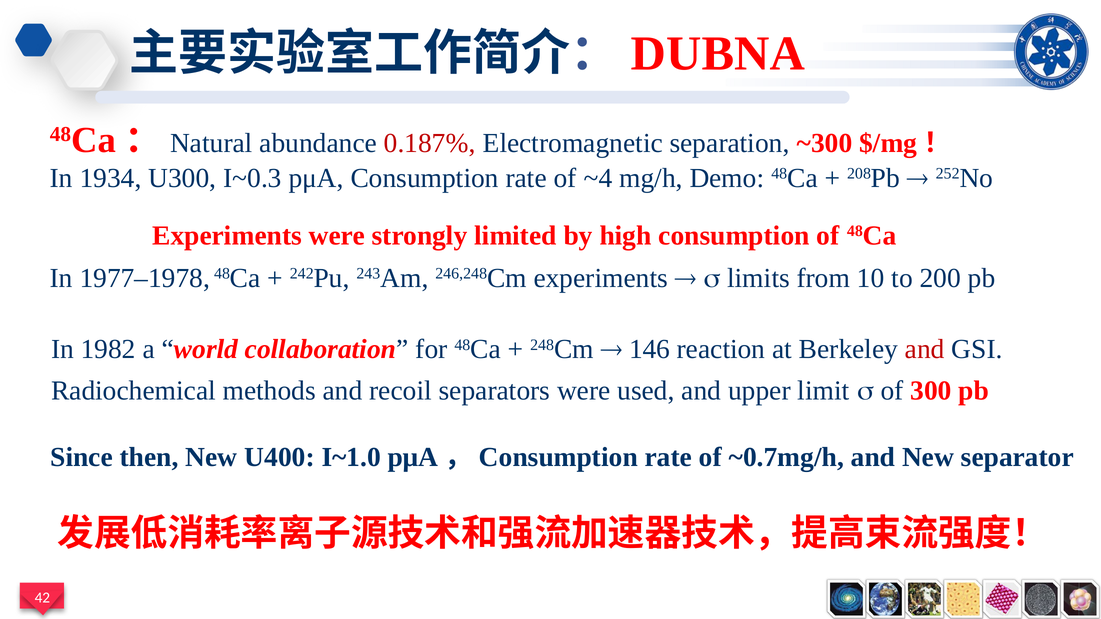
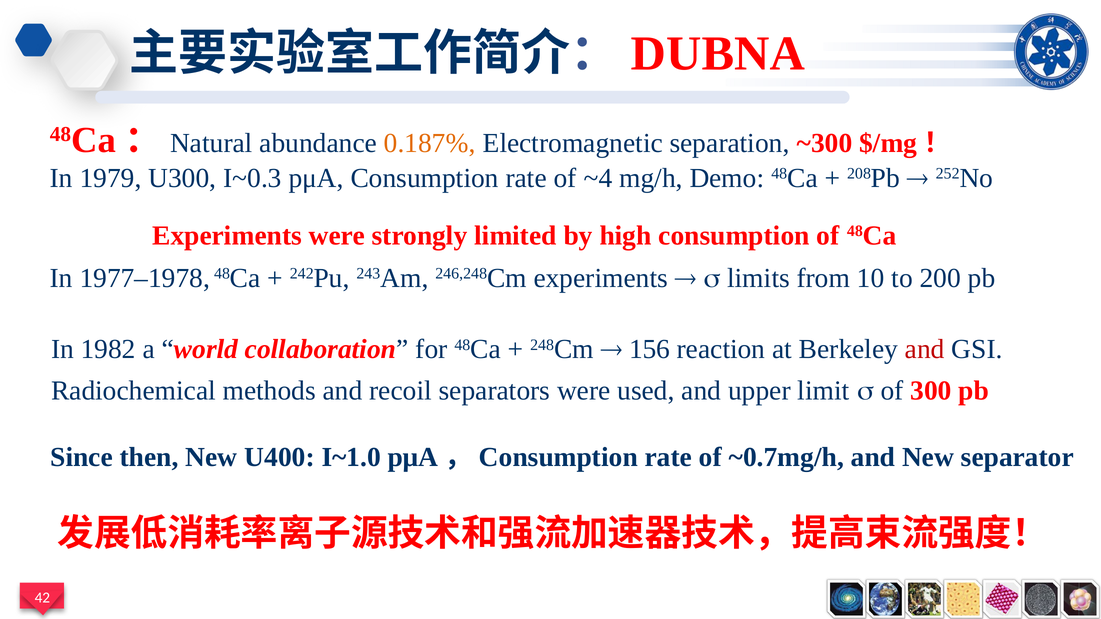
0.187% colour: red -> orange
1934: 1934 -> 1979
146: 146 -> 156
